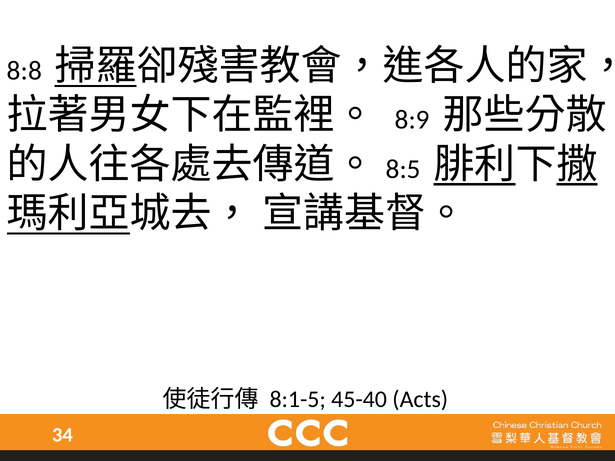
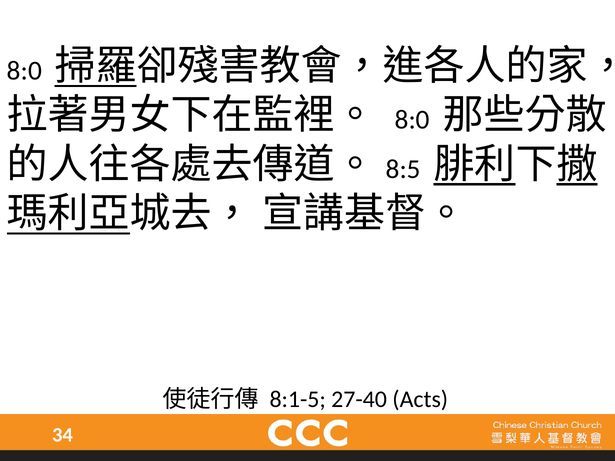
8:8 at (24, 71): 8:8 -> 8:0
8:9 at (412, 120): 8:9 -> 8:0
45-40: 45-40 -> 27-40
